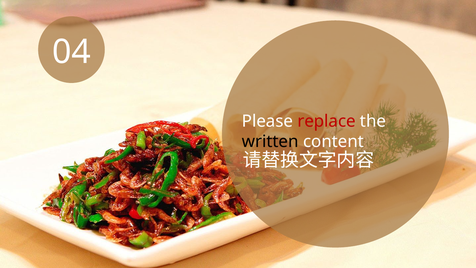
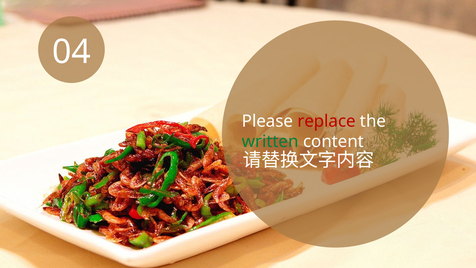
written colour: black -> green
